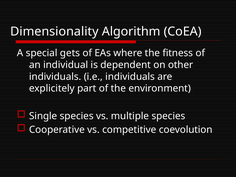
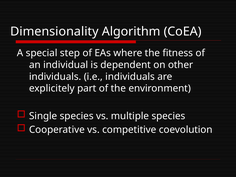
gets: gets -> step
